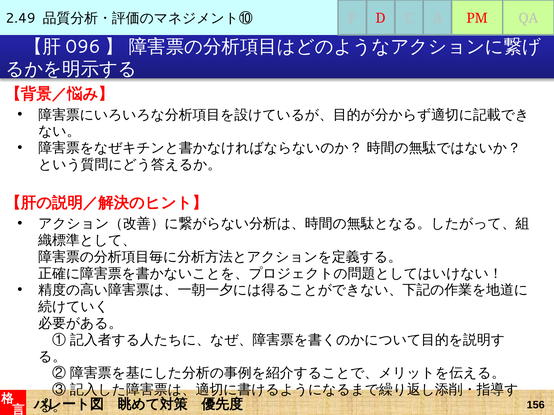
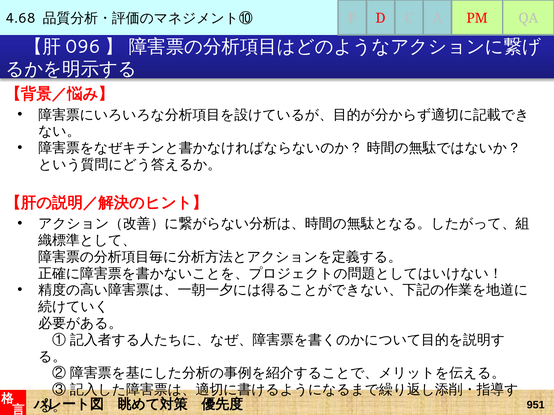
2.49: 2.49 -> 4.68
156: 156 -> 951
